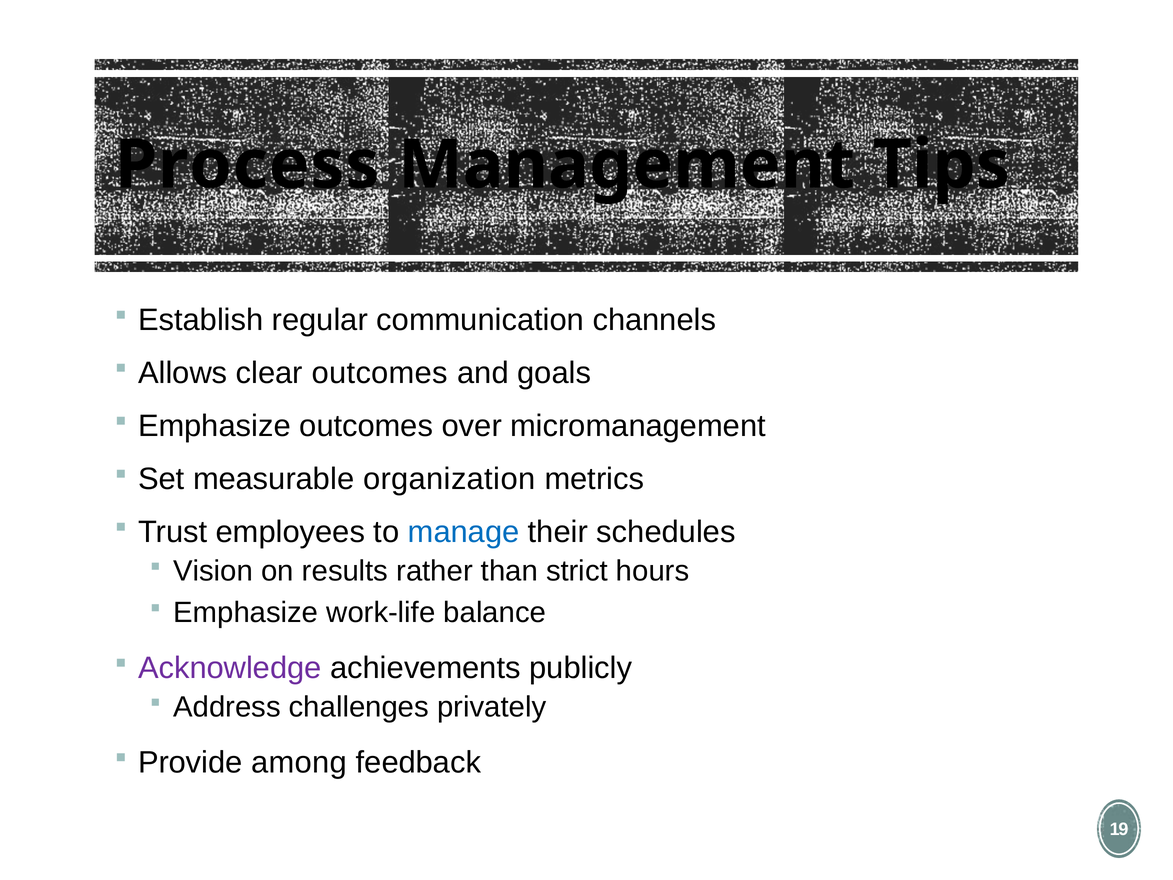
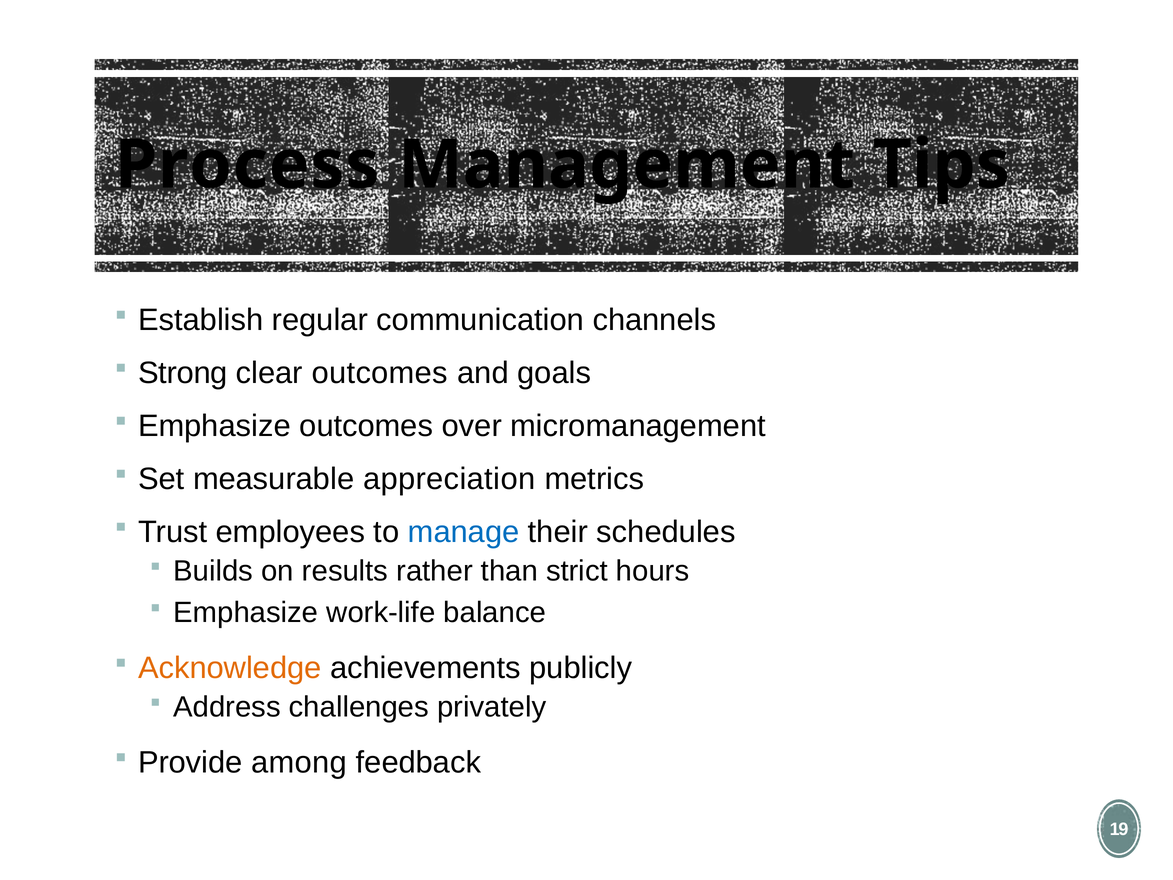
Allows: Allows -> Strong
organization: organization -> appreciation
Vision: Vision -> Builds
Acknowledge colour: purple -> orange
